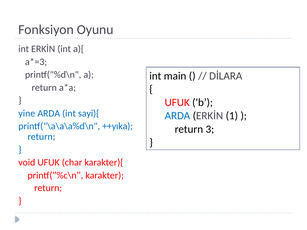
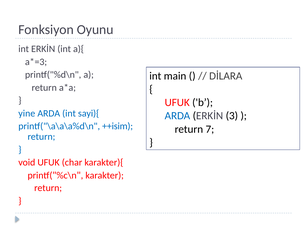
1: 1 -> 3
++yıka: ++yıka -> ++isim
3: 3 -> 7
